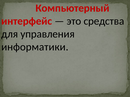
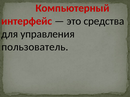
информатики: информатики -> пользователь
